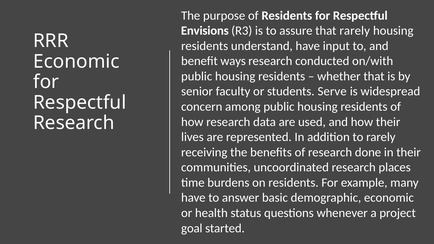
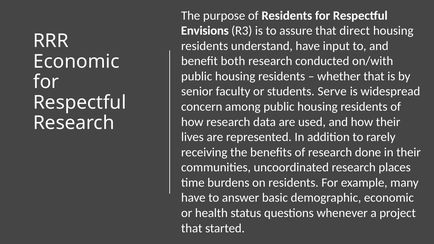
that rarely: rarely -> direct
ways: ways -> both
goal at (192, 228): goal -> that
